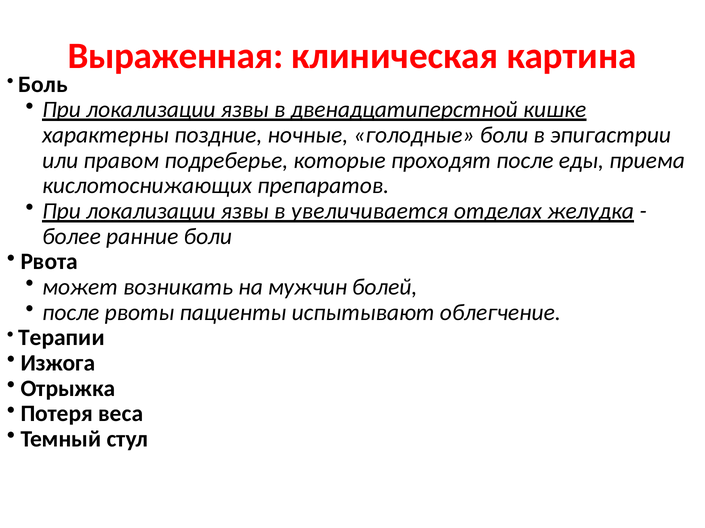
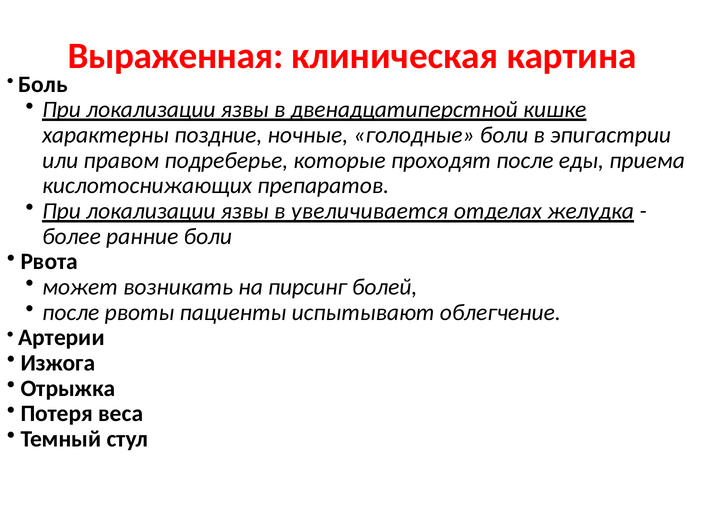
мужчин: мужчин -> пирсинг
Терапии: Терапии -> Артерии
